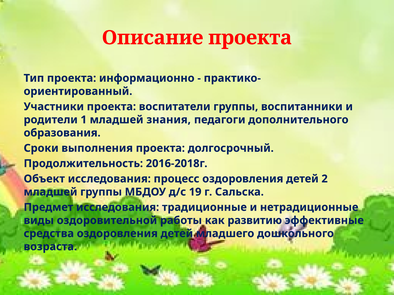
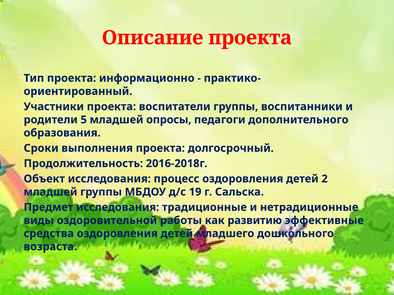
1: 1 -> 5
знания: знания -> опросы
